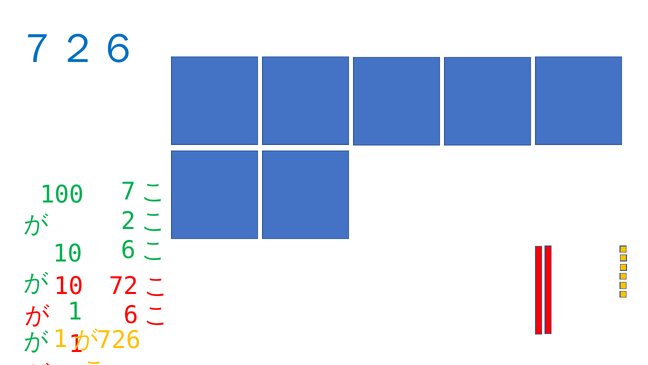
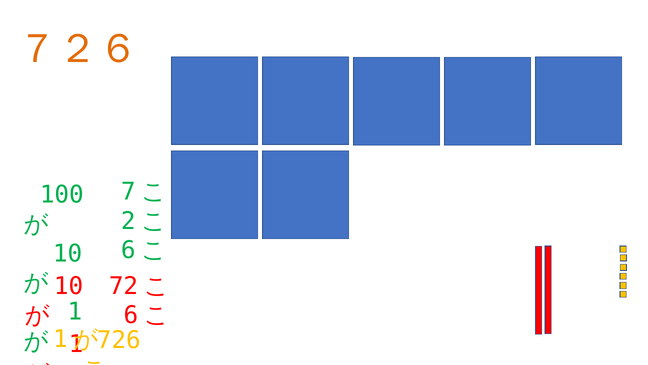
７２６ colour: blue -> orange
